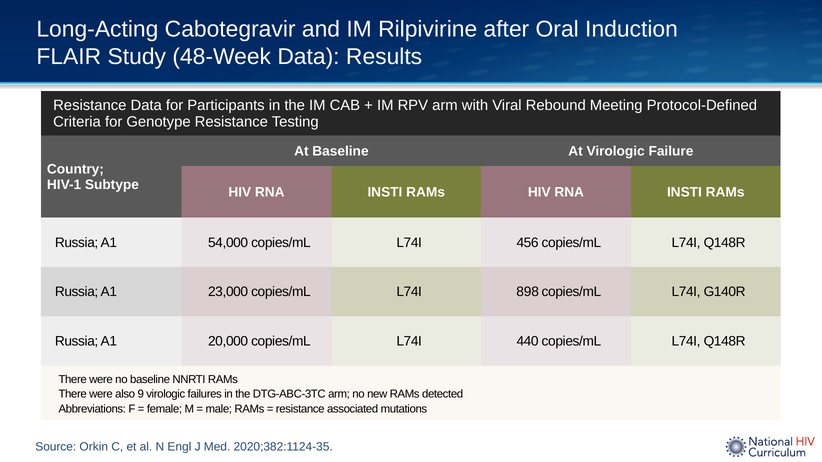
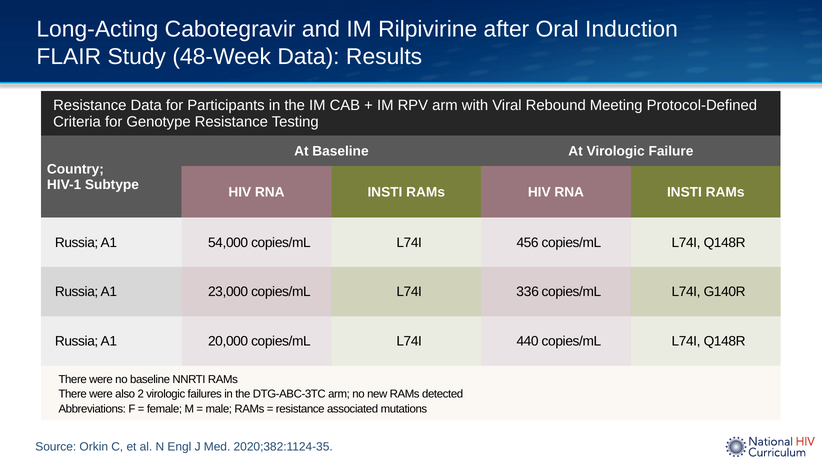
898: 898 -> 336
9: 9 -> 2
